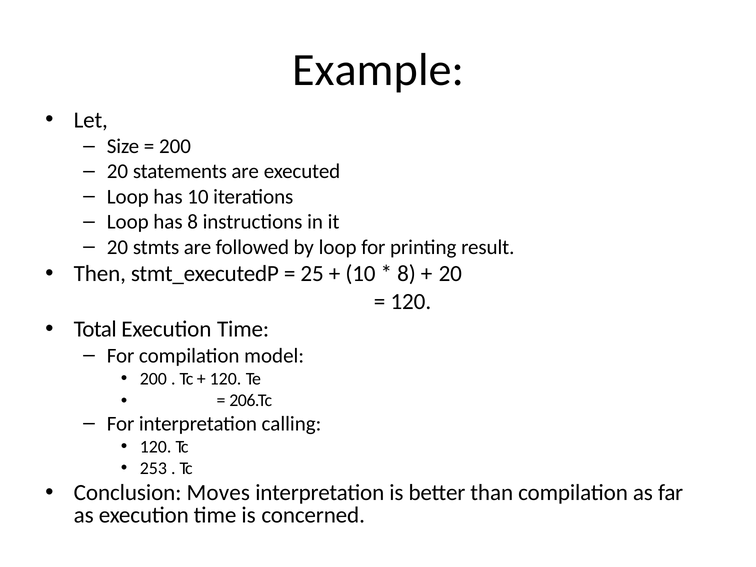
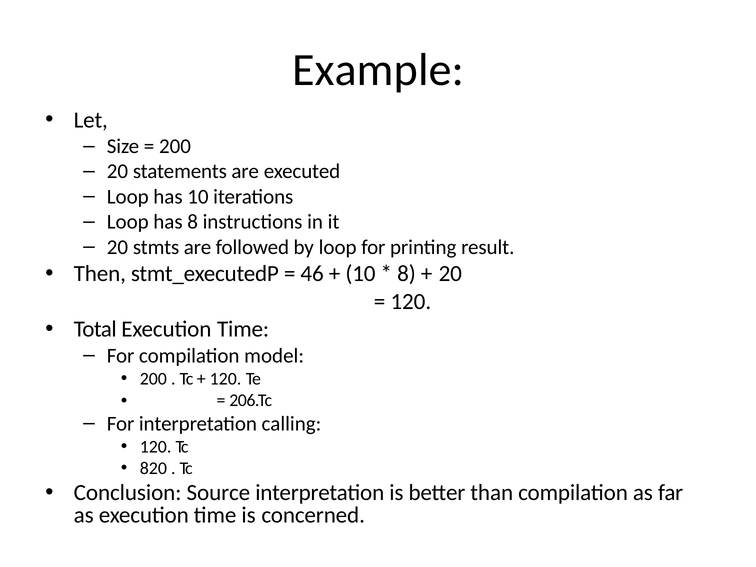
25: 25 -> 46
253: 253 -> 820
Moves: Moves -> Source
